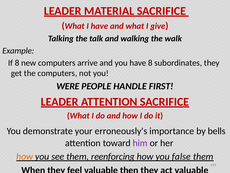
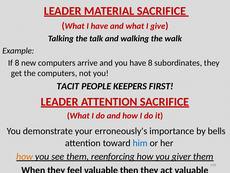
WERE: WERE -> TACIT
HANDLE: HANDLE -> KEEPERS
him colour: purple -> blue
false: false -> giver
